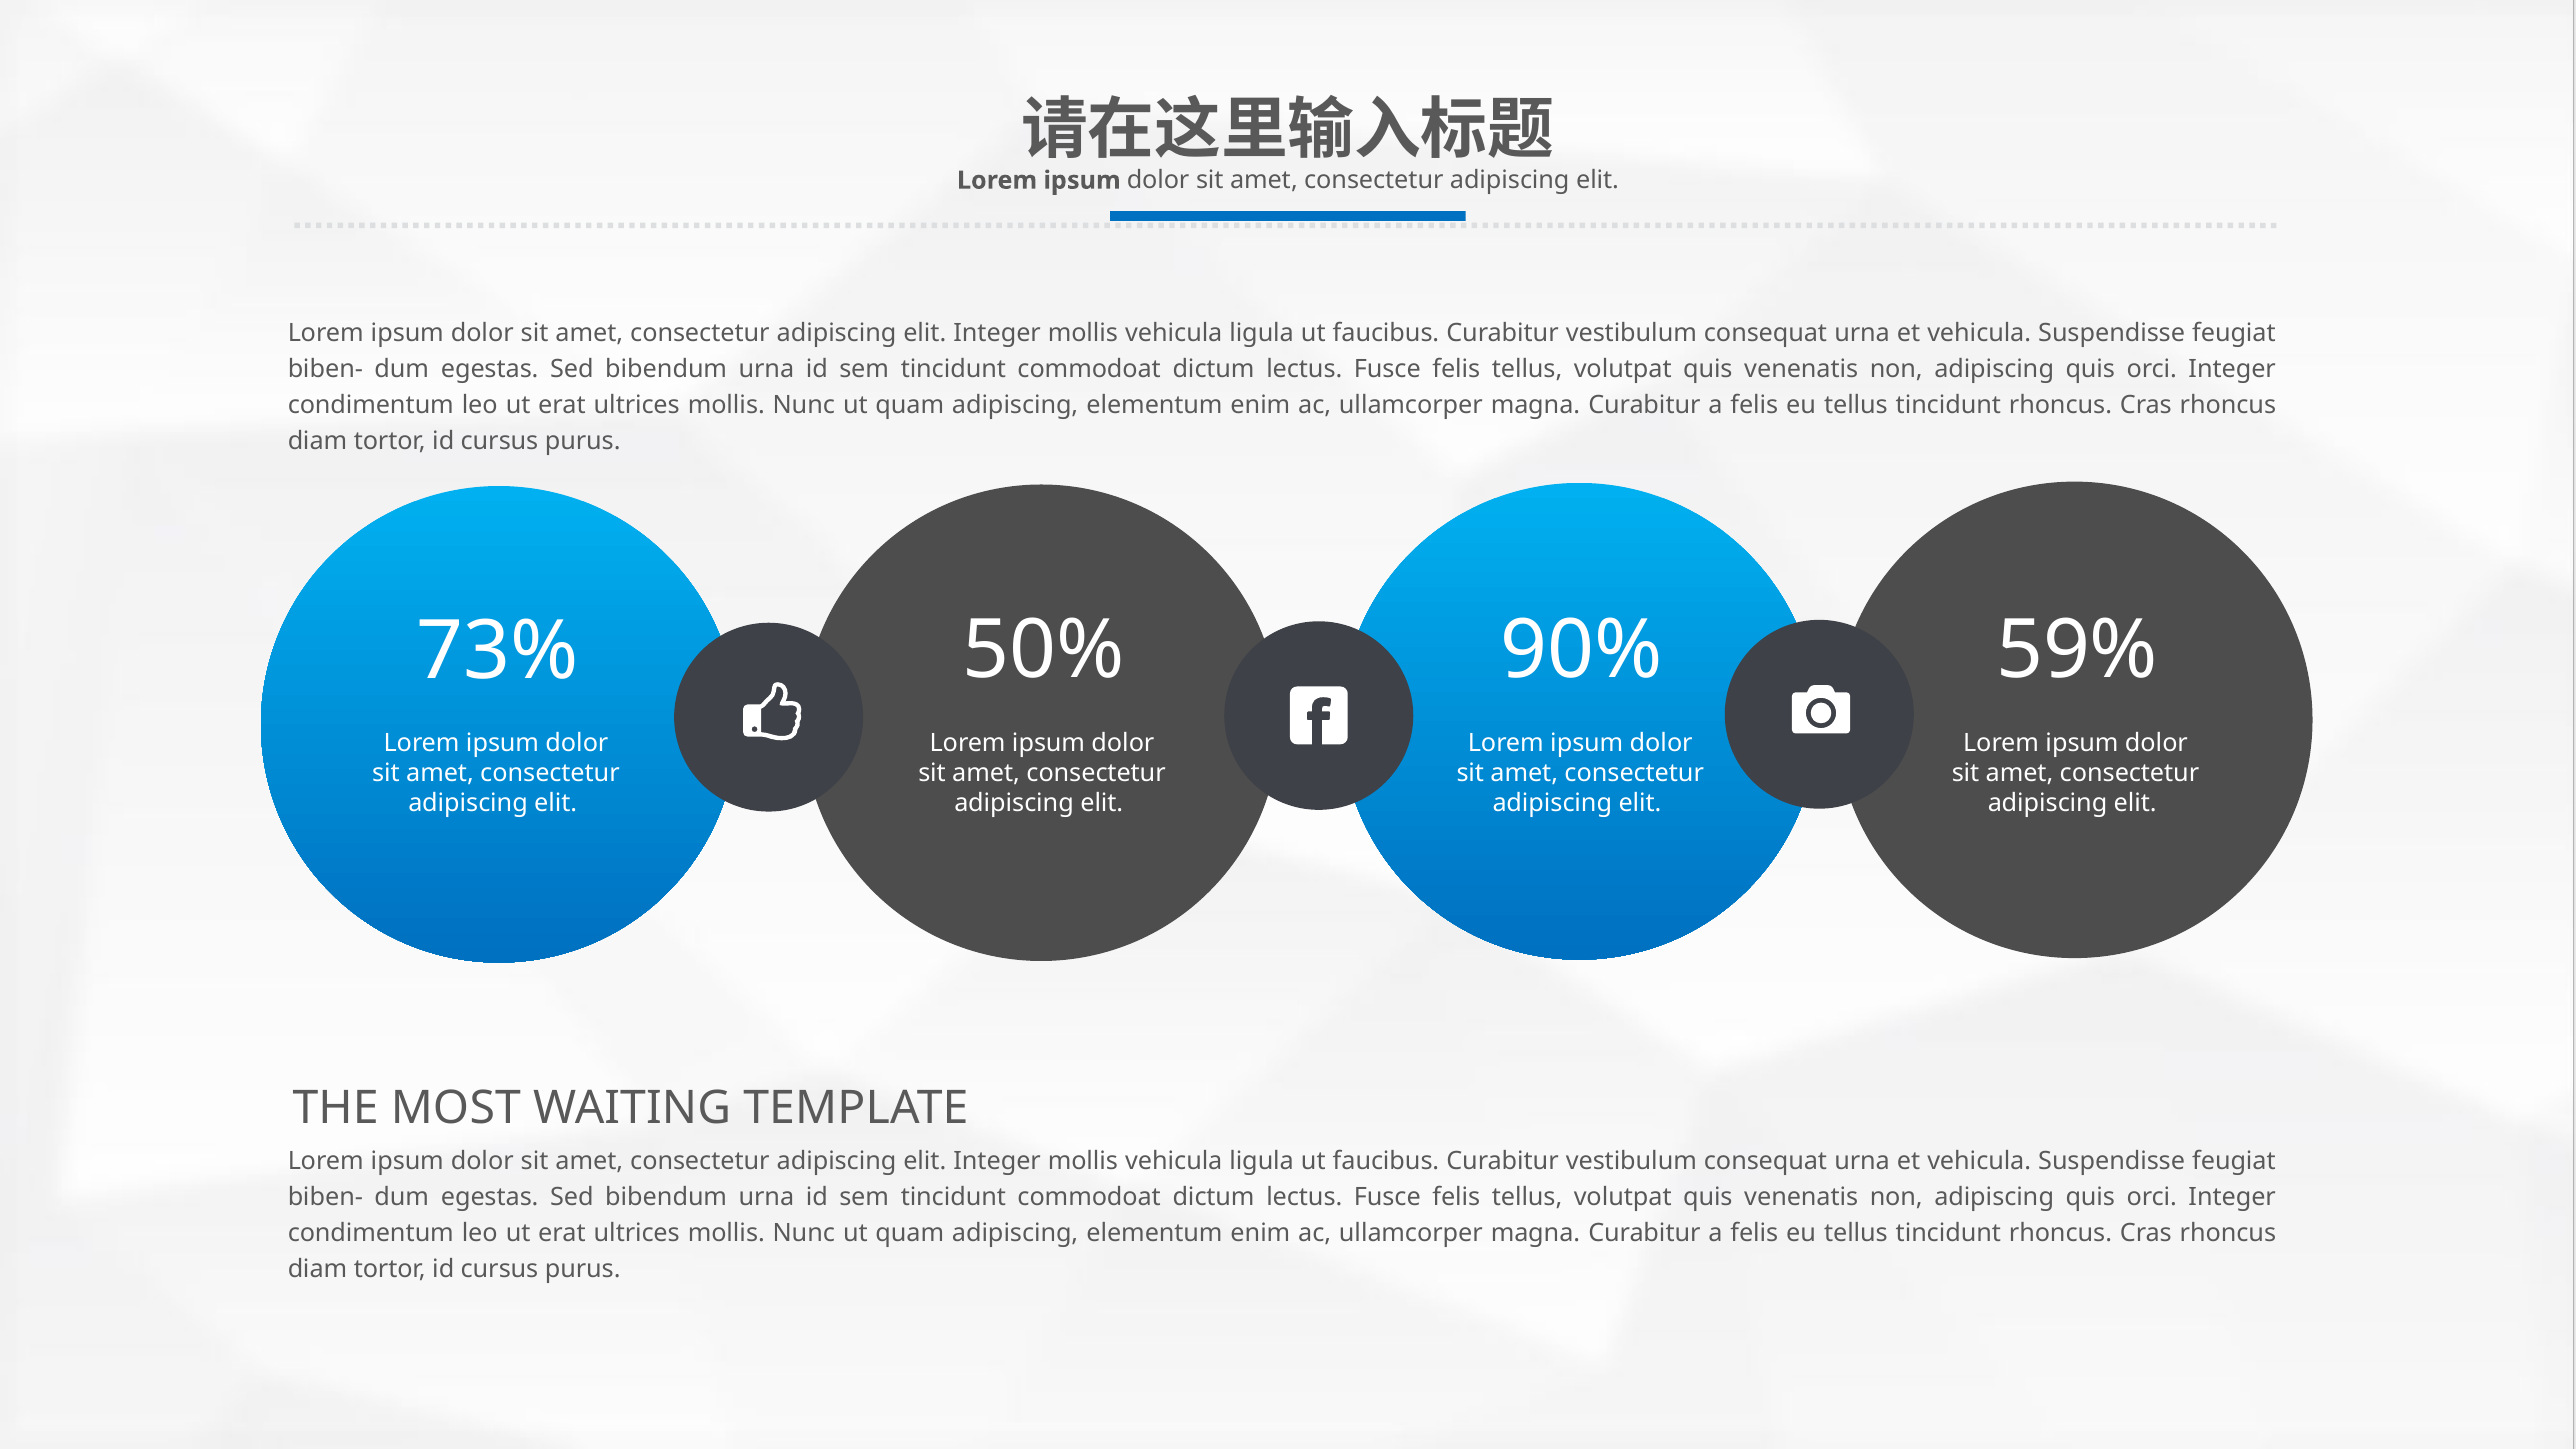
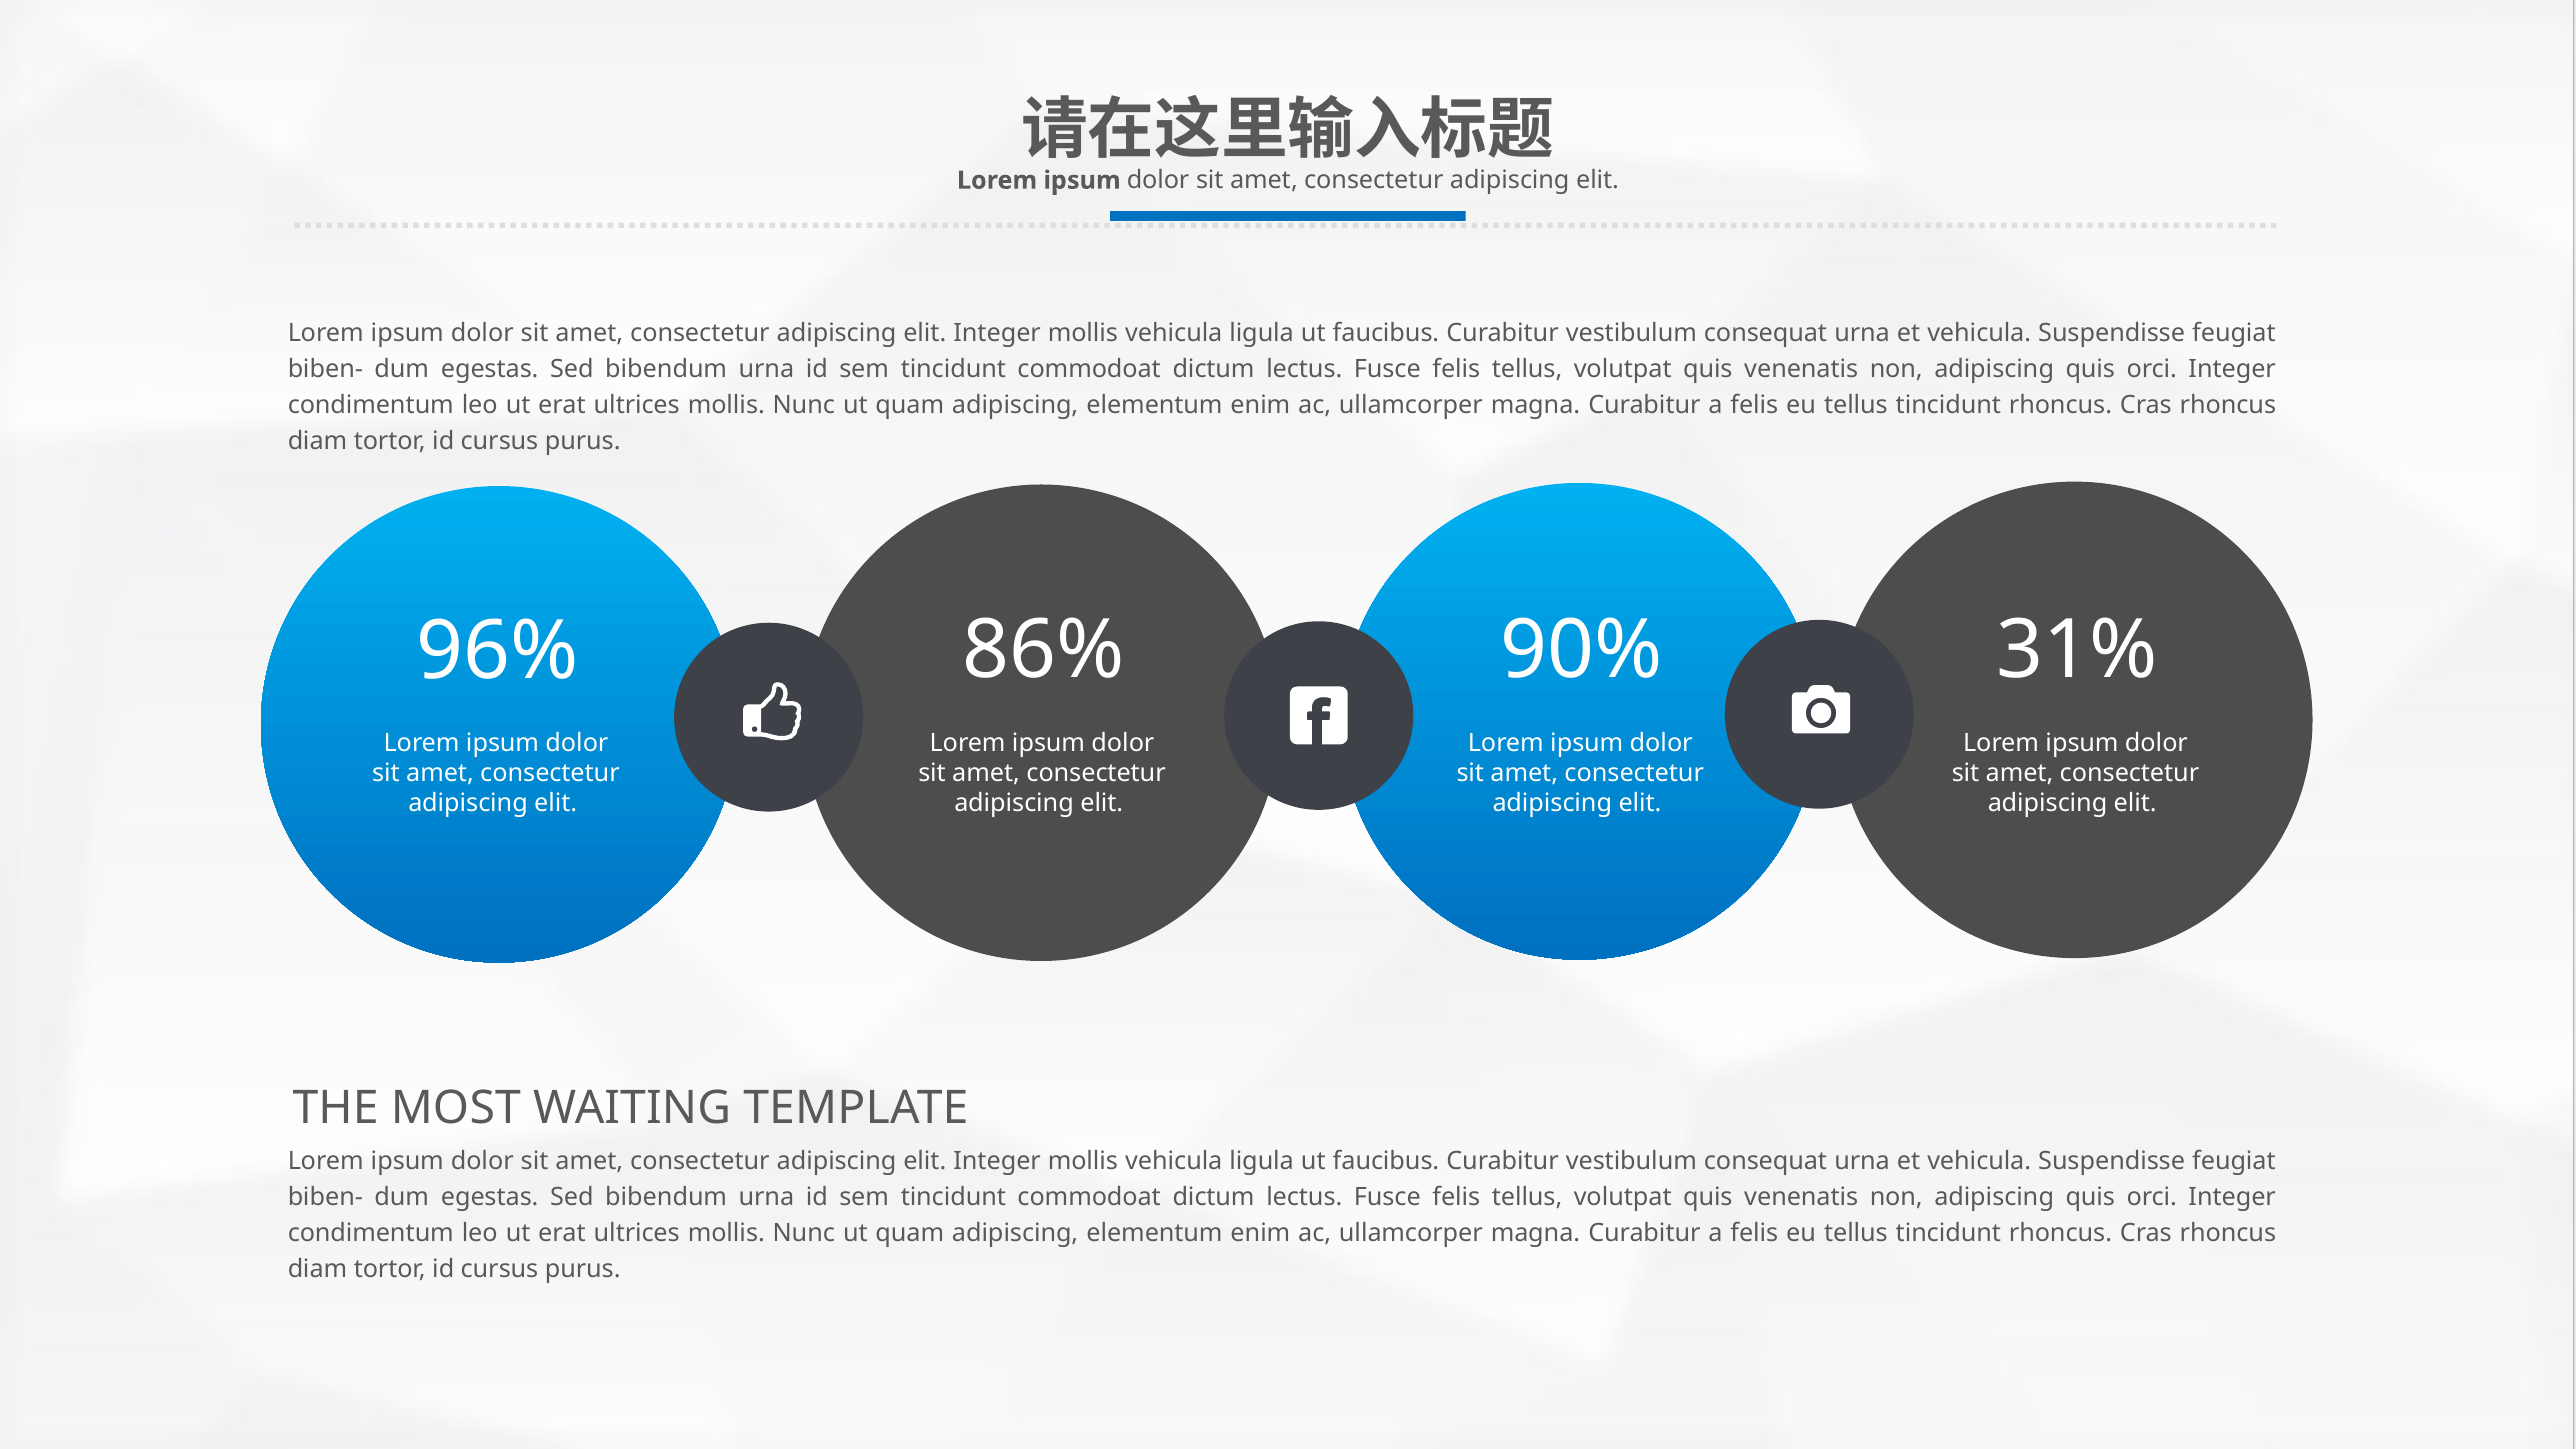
50%: 50% -> 86%
59%: 59% -> 31%
73%: 73% -> 96%
